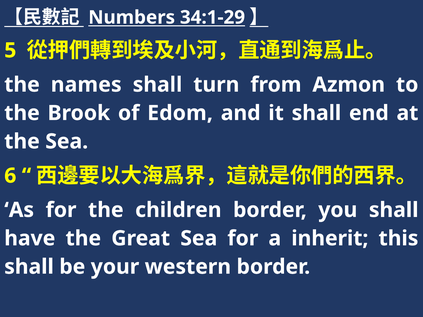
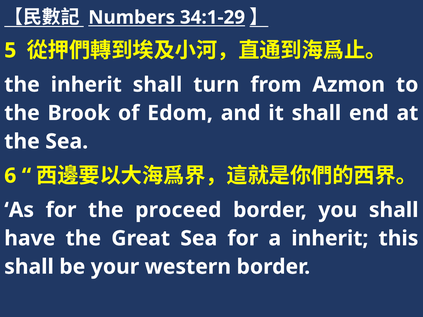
the names: names -> inherit
children: children -> proceed
